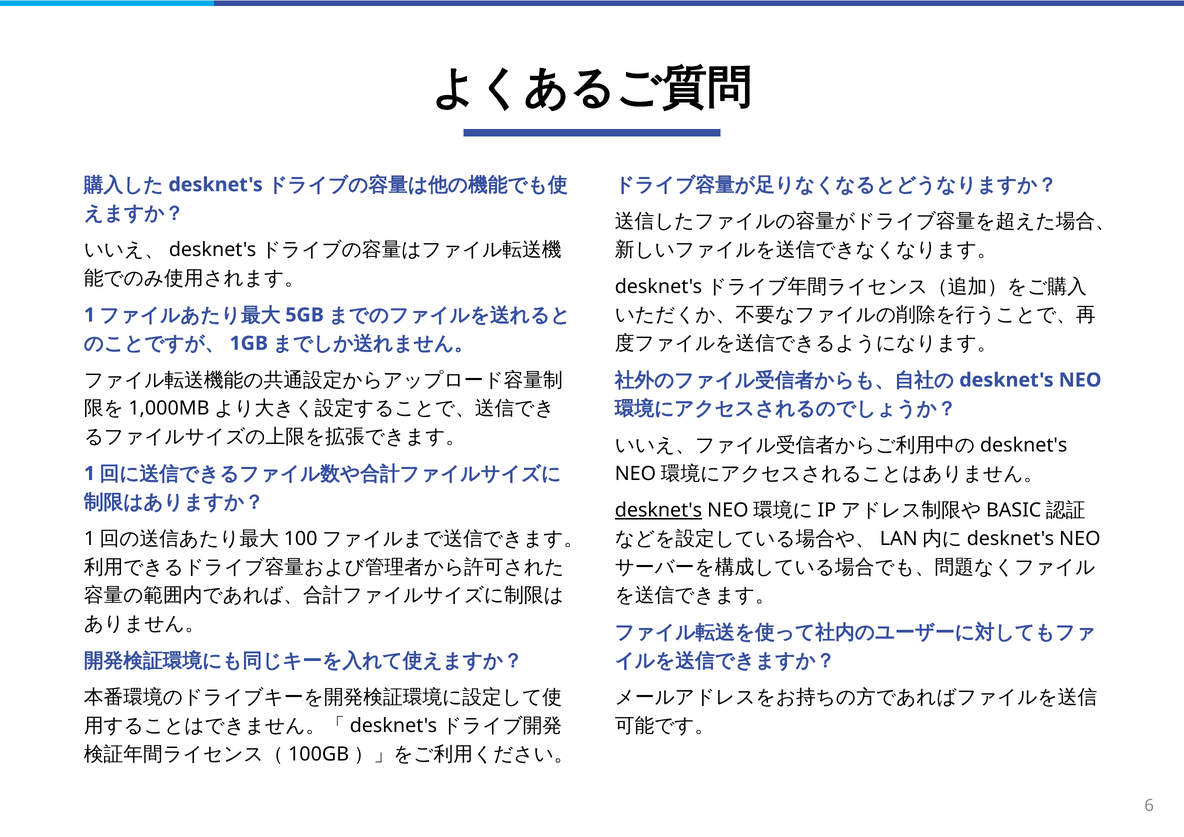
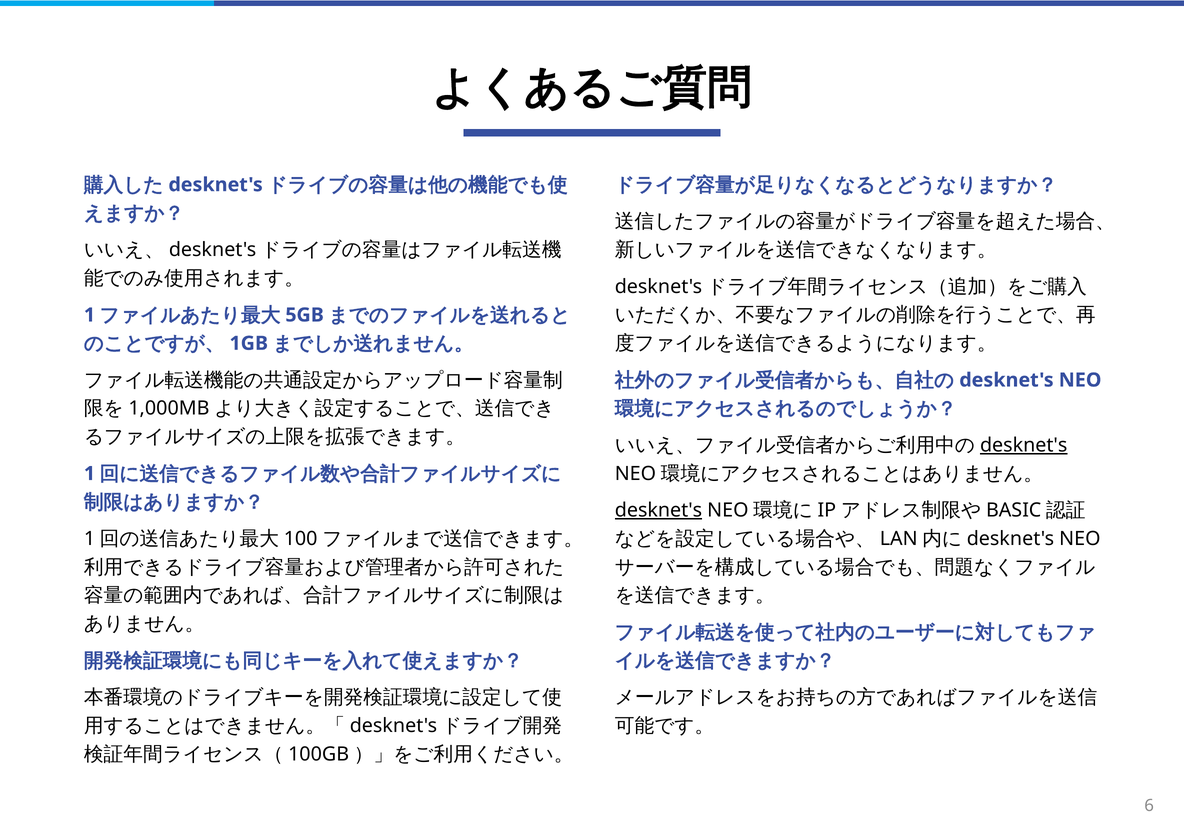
desknet's at (1024, 445) underline: none -> present
